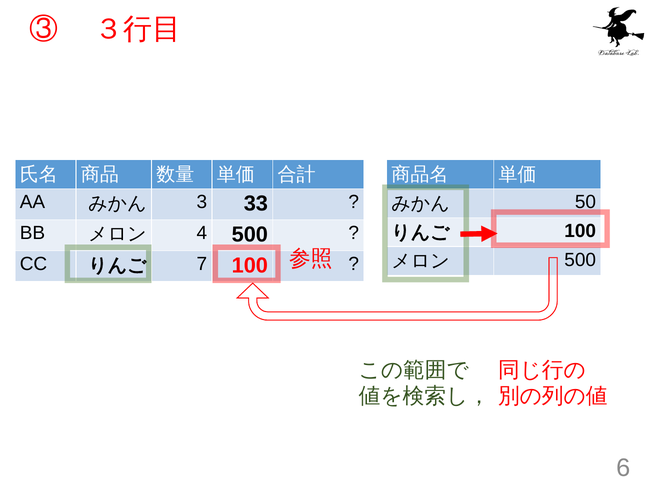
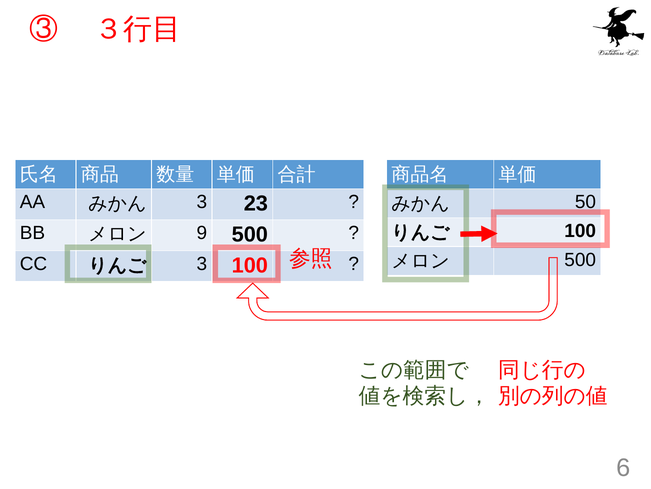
33: 33 -> 23
4: 4 -> 9
7 at (202, 264): 7 -> 3
